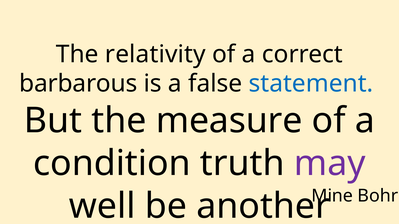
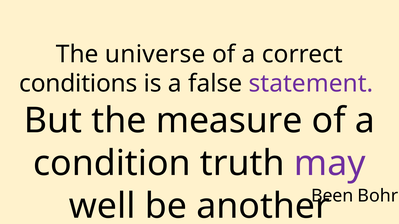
relativity: relativity -> universe
barbarous: barbarous -> conditions
statement colour: blue -> purple
Mine: Mine -> Been
